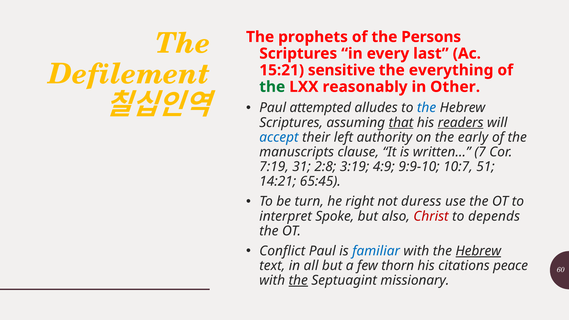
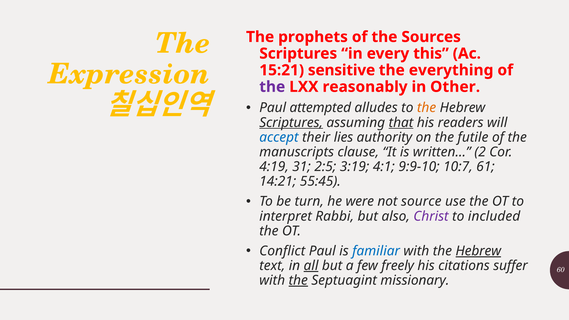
Persons: Persons -> Sources
last: last -> this
Defilement: Defilement -> Expression
the at (272, 87) colour: green -> purple
the at (427, 108) colour: blue -> orange
Scriptures at (291, 123) underline: none -> present
readers underline: present -> none
left: left -> lies
early: early -> futile
7: 7 -> 2
7:19: 7:19 -> 4:19
2:8: 2:8 -> 2:5
4:9: 4:9 -> 4:1
51: 51 -> 61
65:45: 65:45 -> 55:45
right: right -> were
duress: duress -> source
Spoke: Spoke -> Rabbi
Christ colour: red -> purple
depends: depends -> included
all underline: none -> present
thorn: thorn -> freely
peace: peace -> suffer
